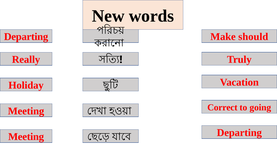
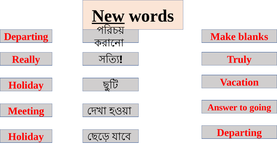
New underline: none -> present
should: should -> blanks
Correct: Correct -> Answer
Meeting at (26, 137): Meeting -> Holiday
